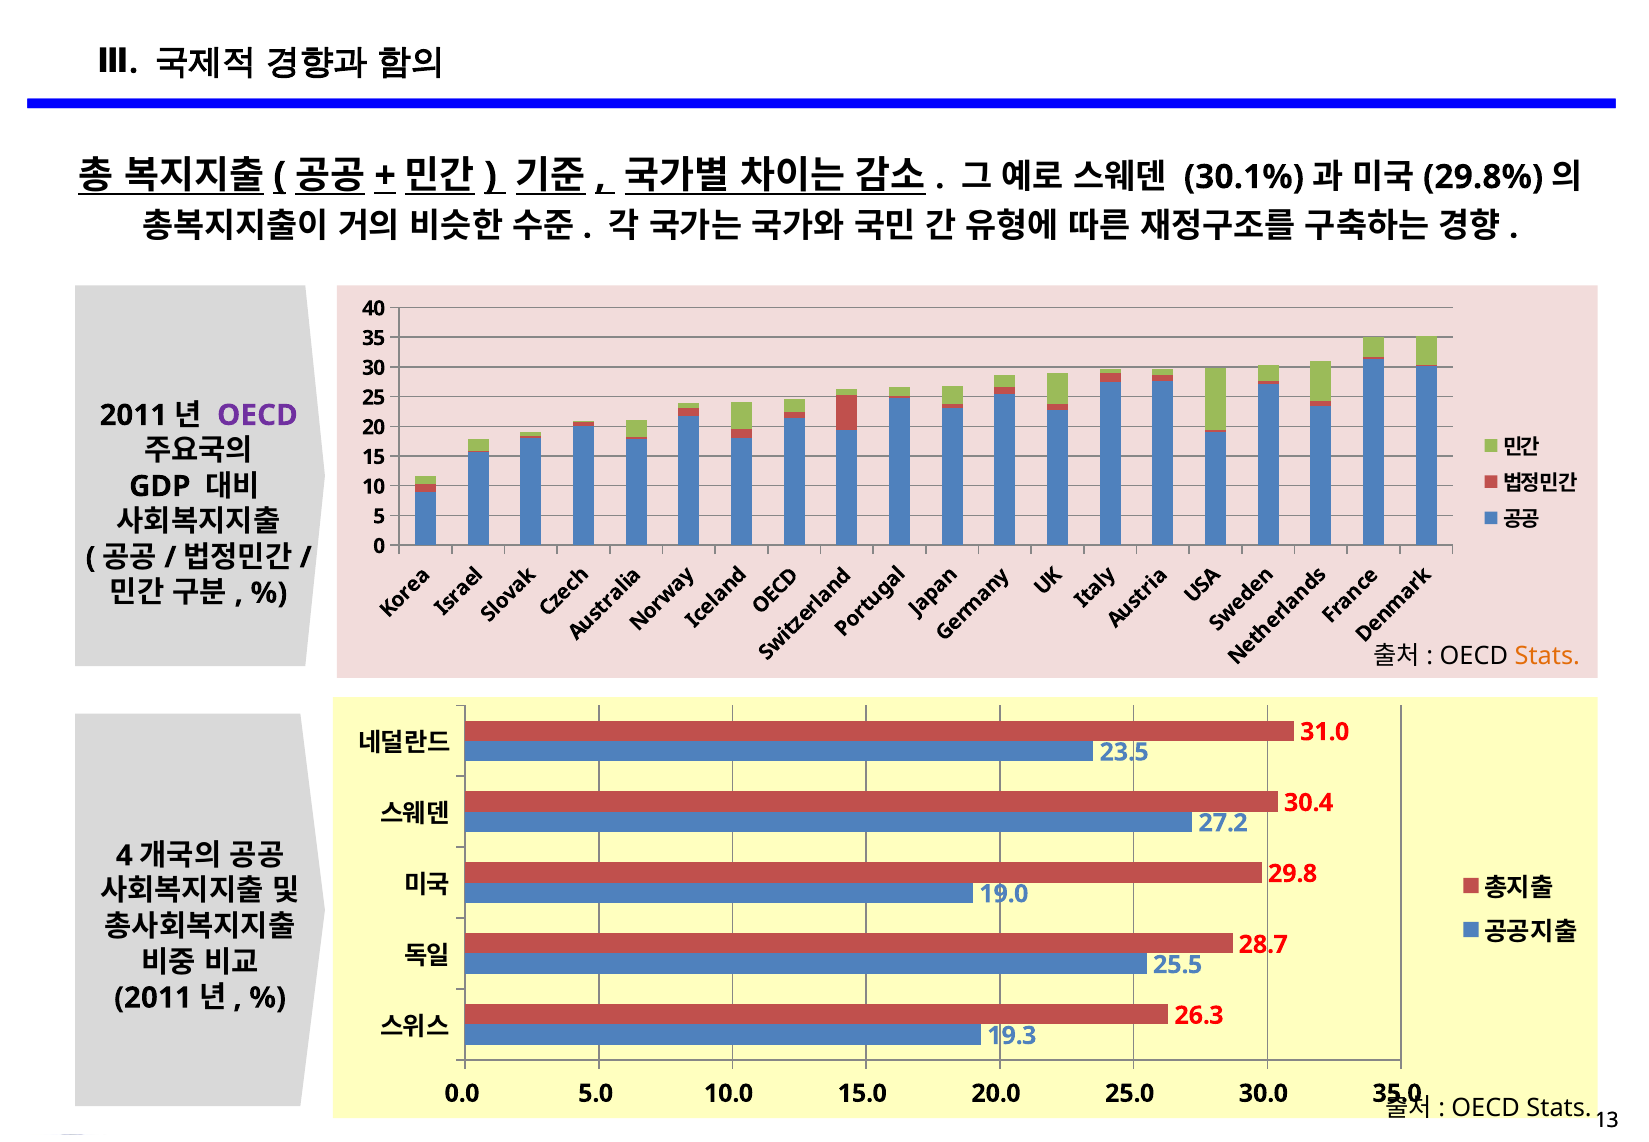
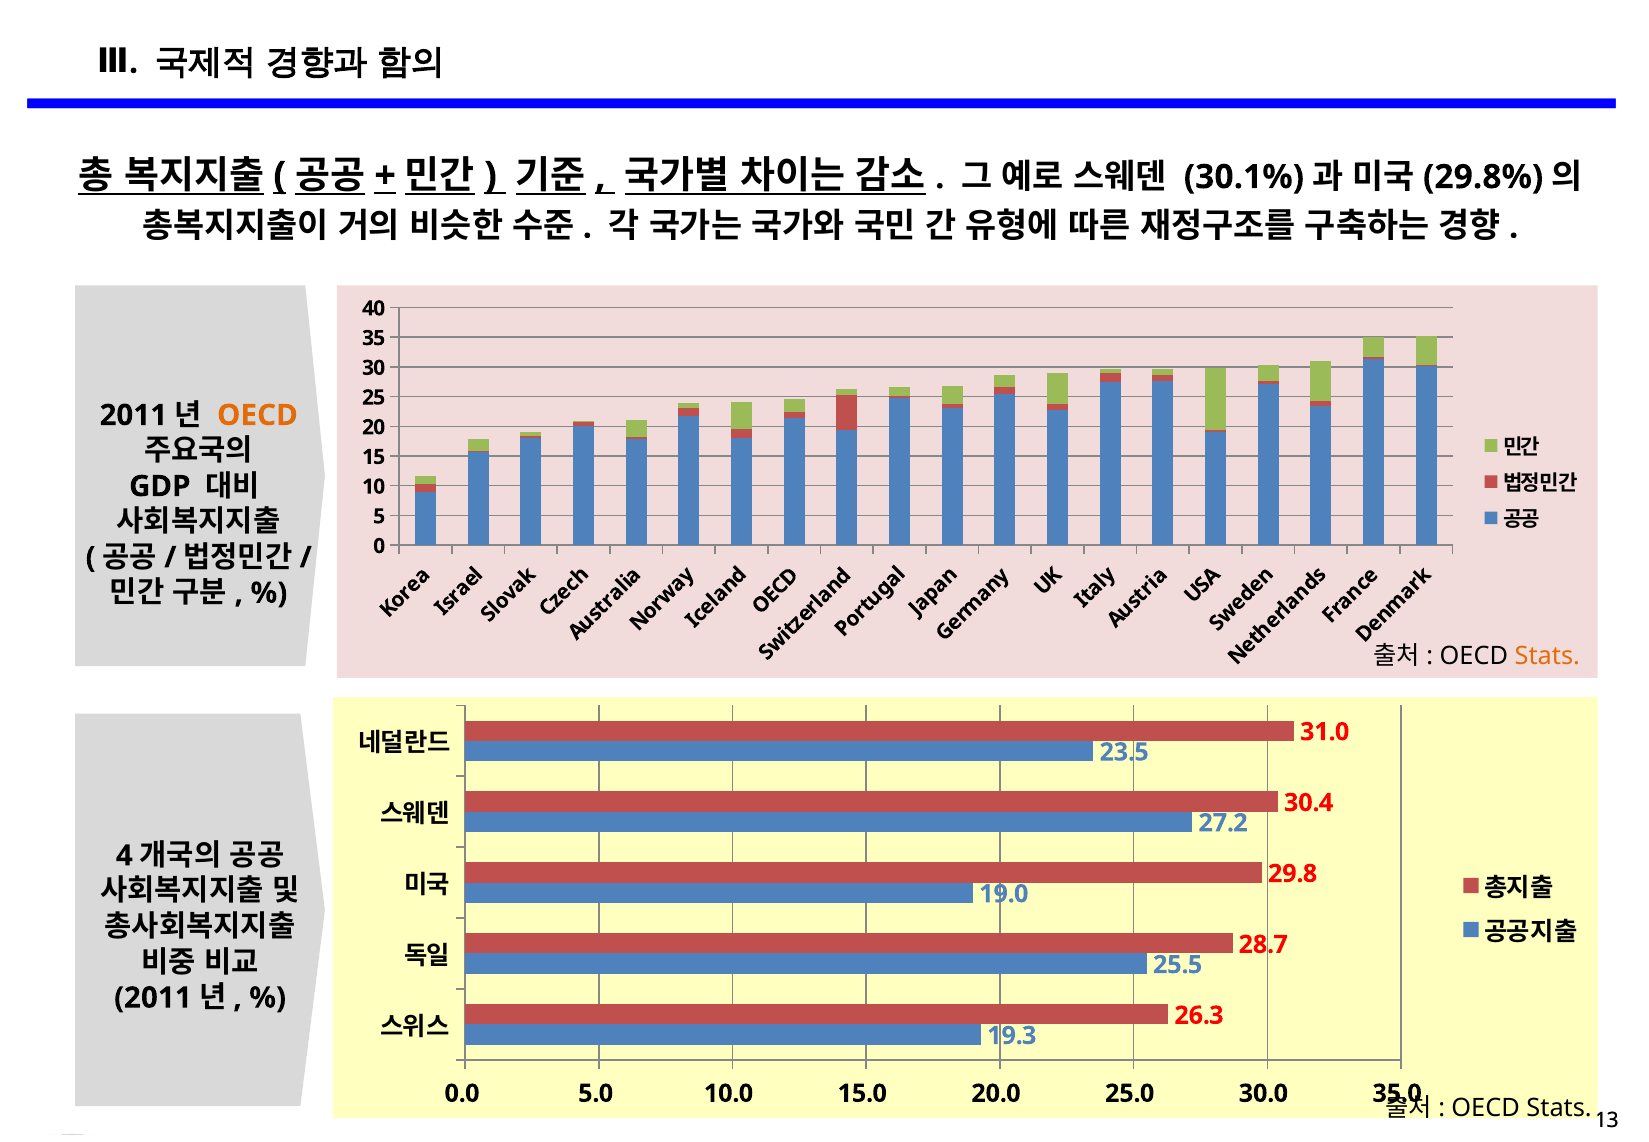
OECD at (257, 415) colour: purple -> orange
